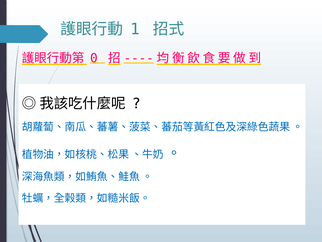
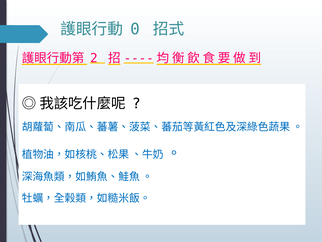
1: 1 -> 0
0: 0 -> 2
